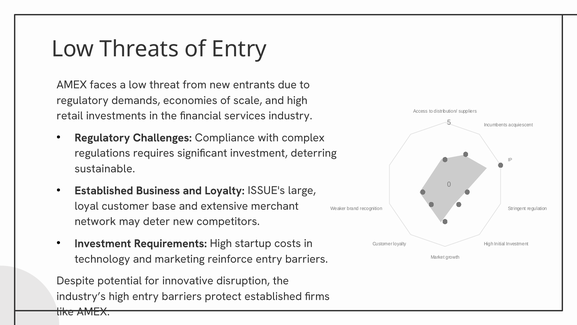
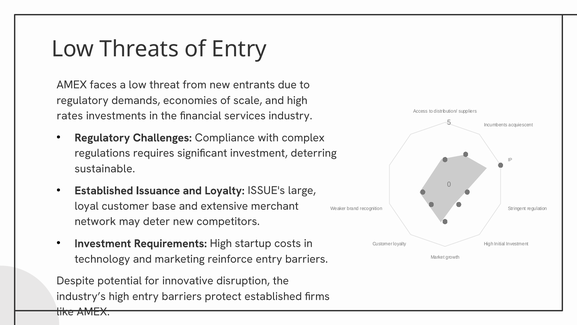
retail: retail -> rates
Business: Business -> Issuance
